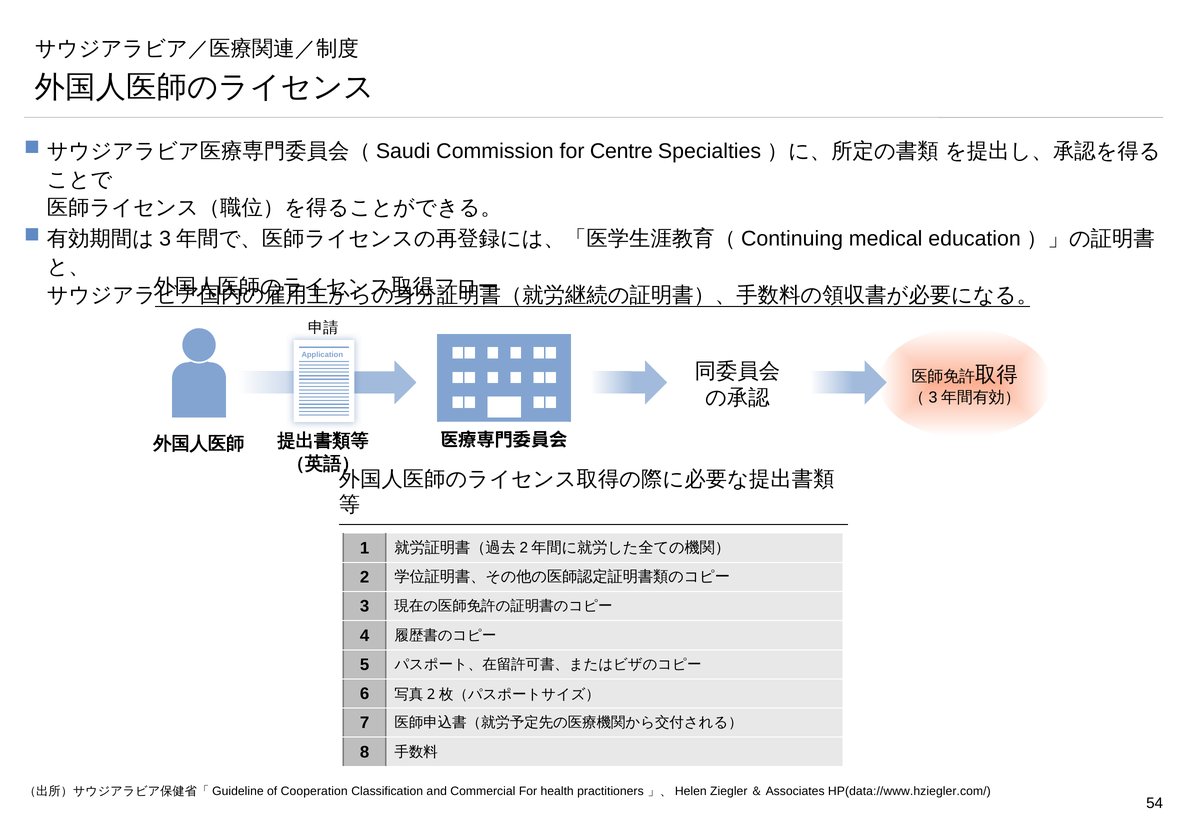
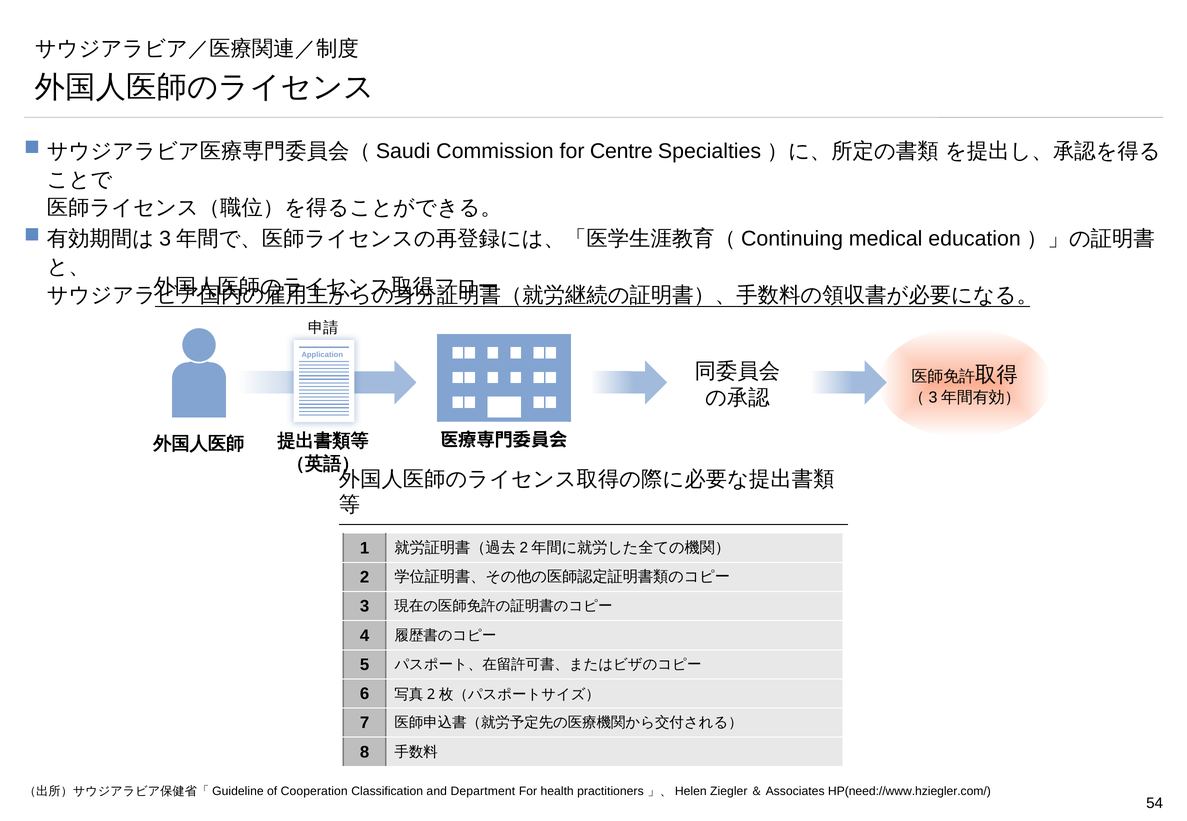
Commercial: Commercial -> Department
HP(data://www.hziegler.com/: HP(data://www.hziegler.com/ -> HP(need://www.hziegler.com/
